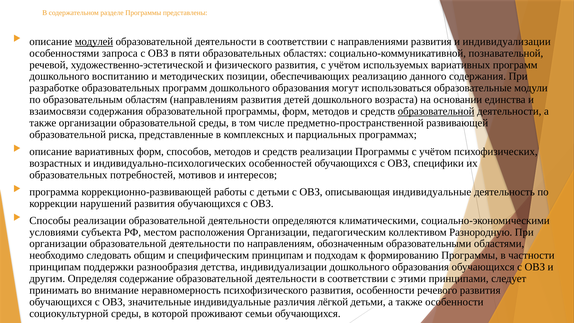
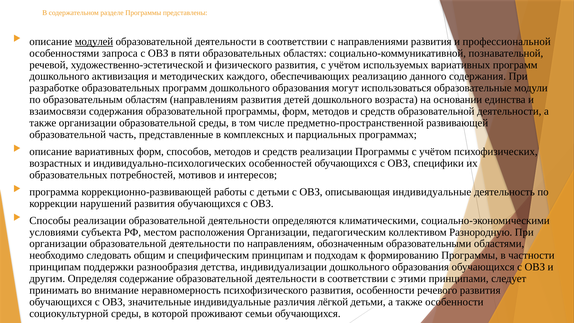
и индивидуализации: индивидуализации -> профессиональной
воспитанию: воспитанию -> активизация
позиции: позиции -> каждого
образовательной at (436, 111) underline: present -> none
риска: риска -> часть
